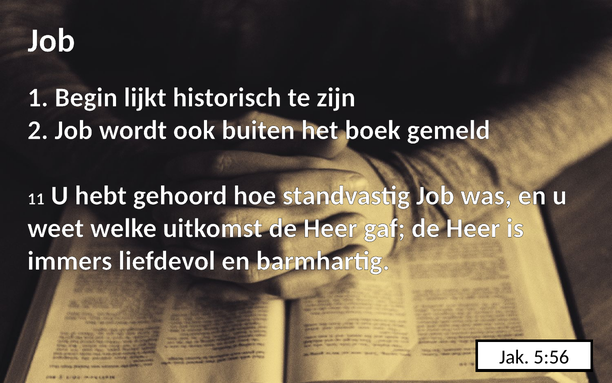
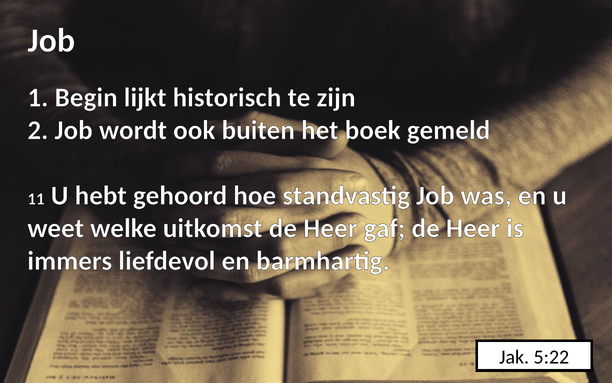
5:56: 5:56 -> 5:22
